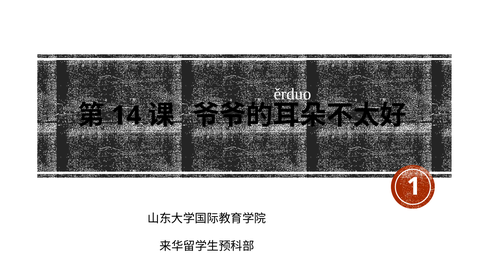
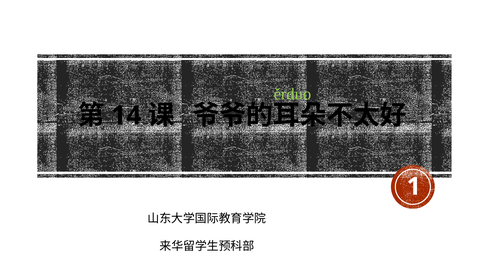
ěrduo colour: white -> light green
